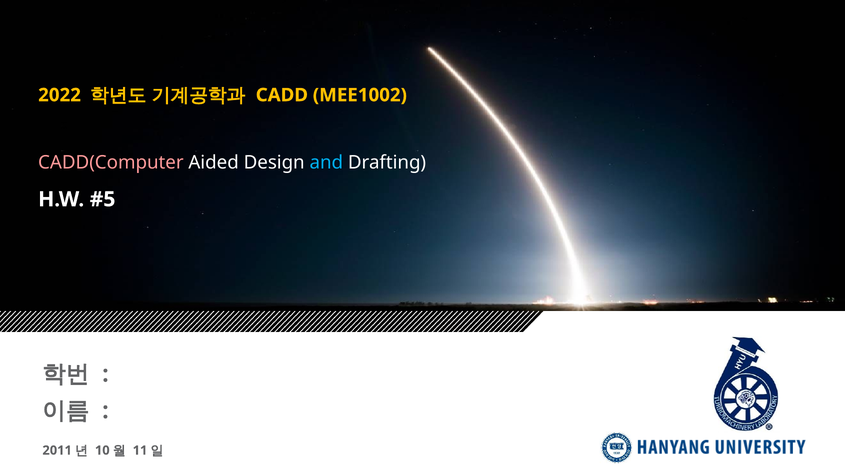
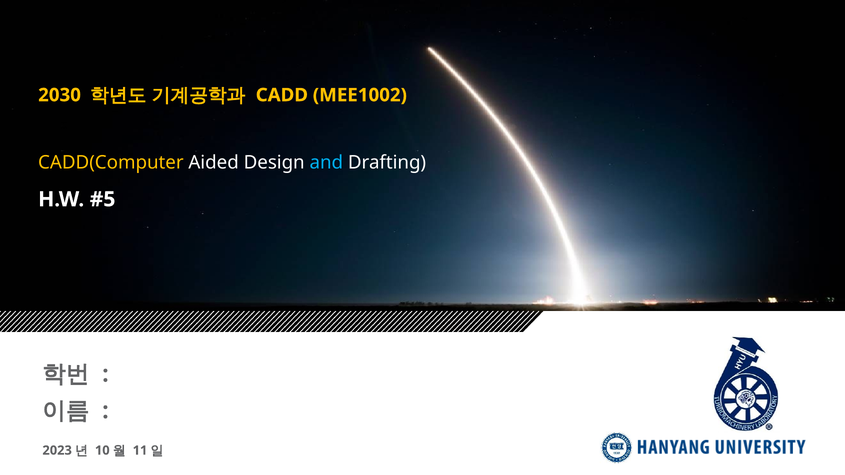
2022: 2022 -> 2030
CADD(Computer colour: pink -> yellow
2011: 2011 -> 2023
